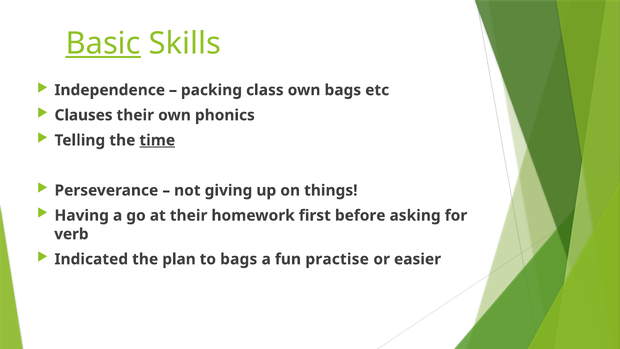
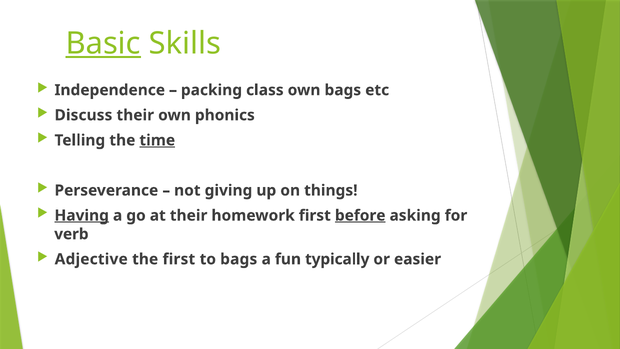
Clauses: Clauses -> Discuss
Having underline: none -> present
before underline: none -> present
Indicated: Indicated -> Adjective
the plan: plan -> first
practise: practise -> typically
